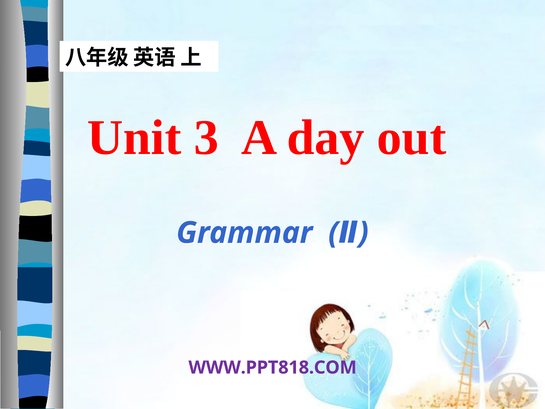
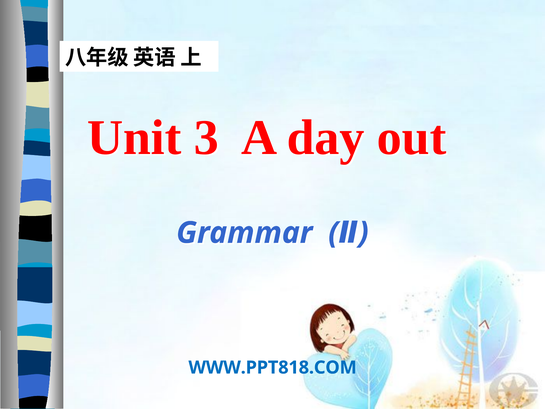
WWW.PPT818.COM colour: purple -> blue
